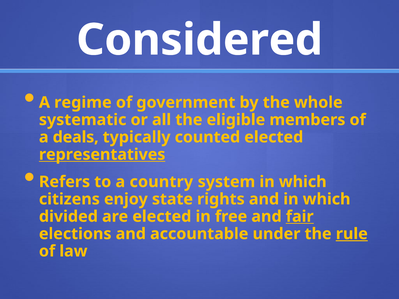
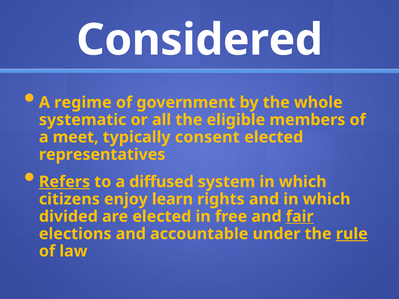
deals: deals -> meet
counted: counted -> consent
representatives underline: present -> none
Refers underline: none -> present
country: country -> diffused
state: state -> learn
